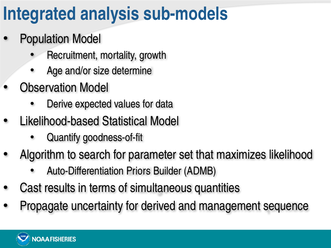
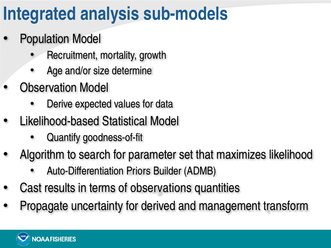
simultaneous: simultaneous -> observations
sequence: sequence -> transform
